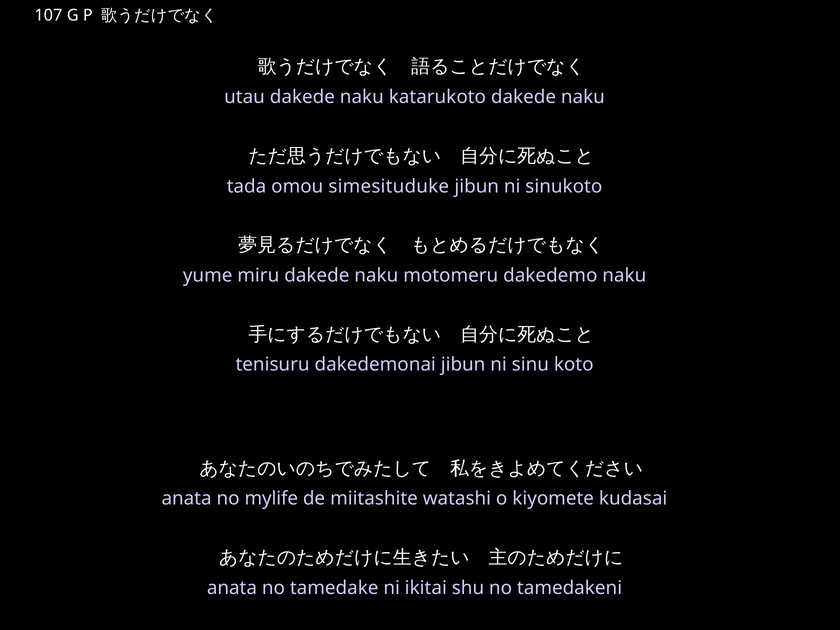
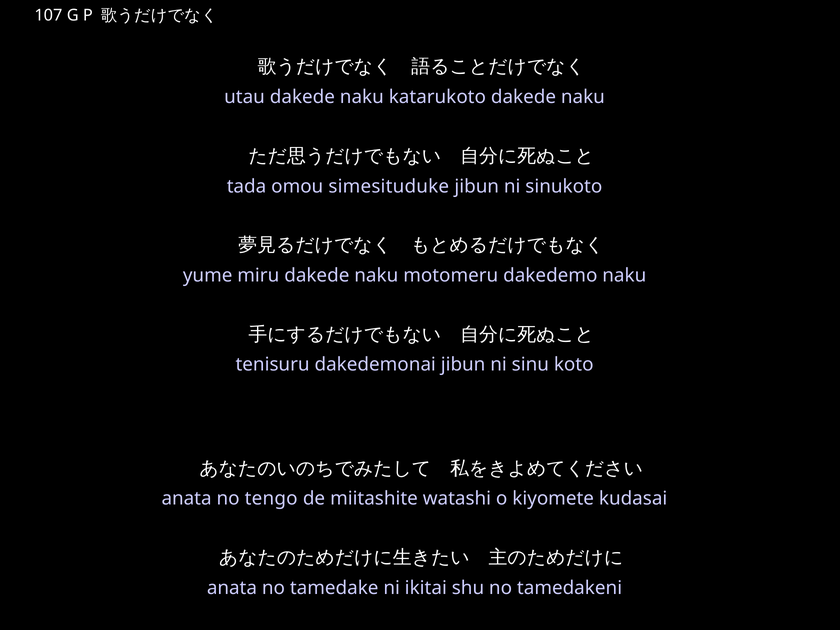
mylife: mylife -> tengo
